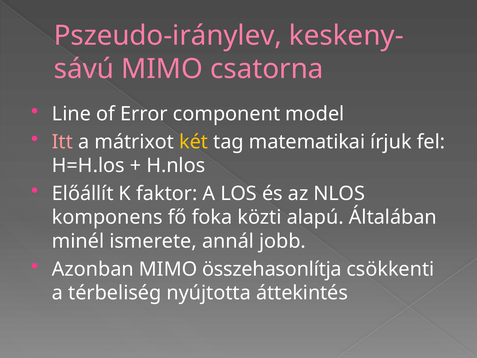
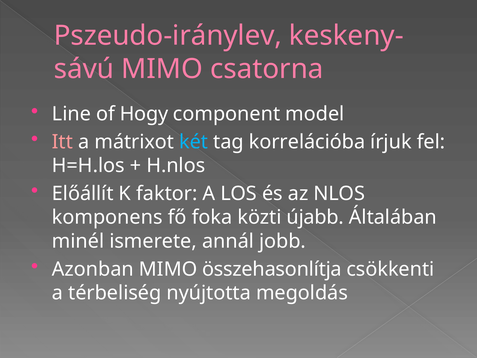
Error: Error -> Hogy
két colour: yellow -> light blue
matematikai: matematikai -> korrelációba
alapú: alapú -> újabb
áttekintés: áttekintés -> megoldás
